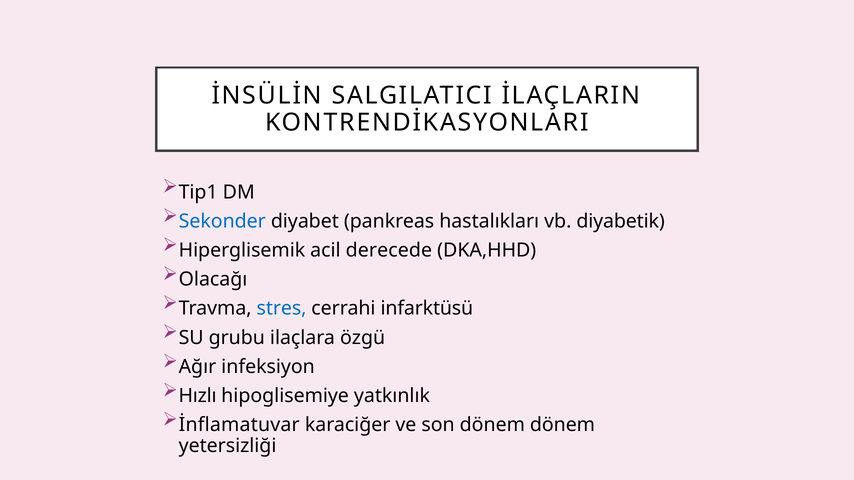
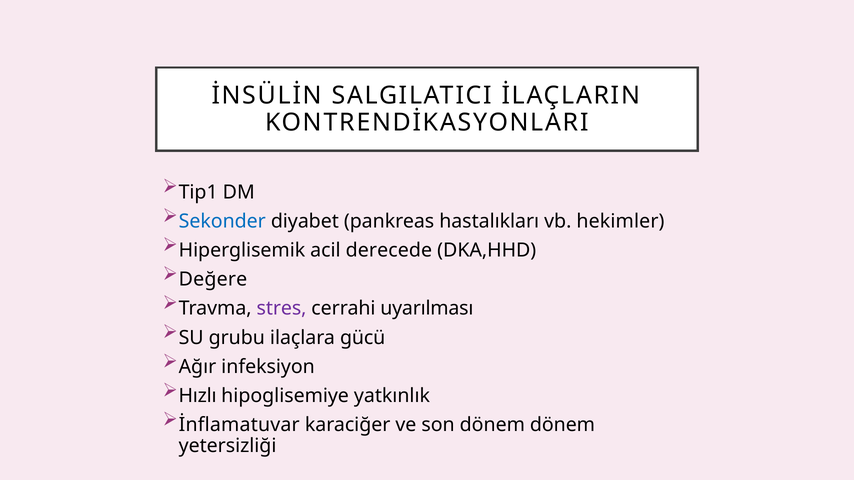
diyabetik: diyabetik -> hekimler
Olacağı: Olacağı -> Değere
stres colour: blue -> purple
infarktüsü: infarktüsü -> uyarılması
özgü: özgü -> gücü
